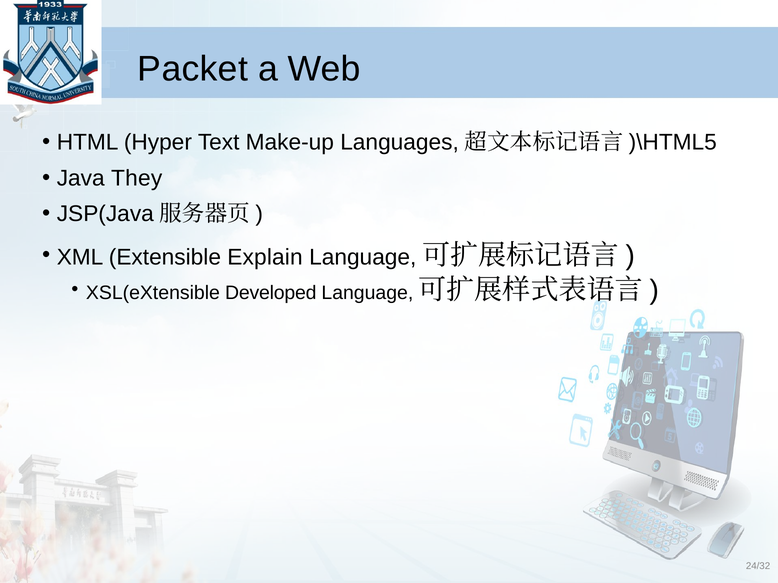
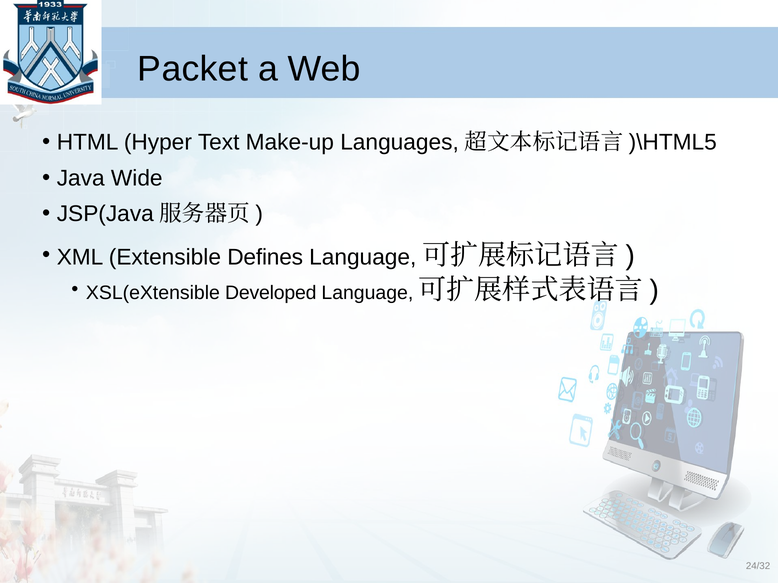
They: They -> Wide
Explain: Explain -> Defines
